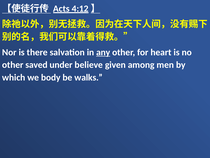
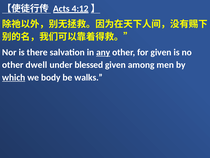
for heart: heart -> given
saved: saved -> dwell
believe: believe -> blessed
which underline: none -> present
